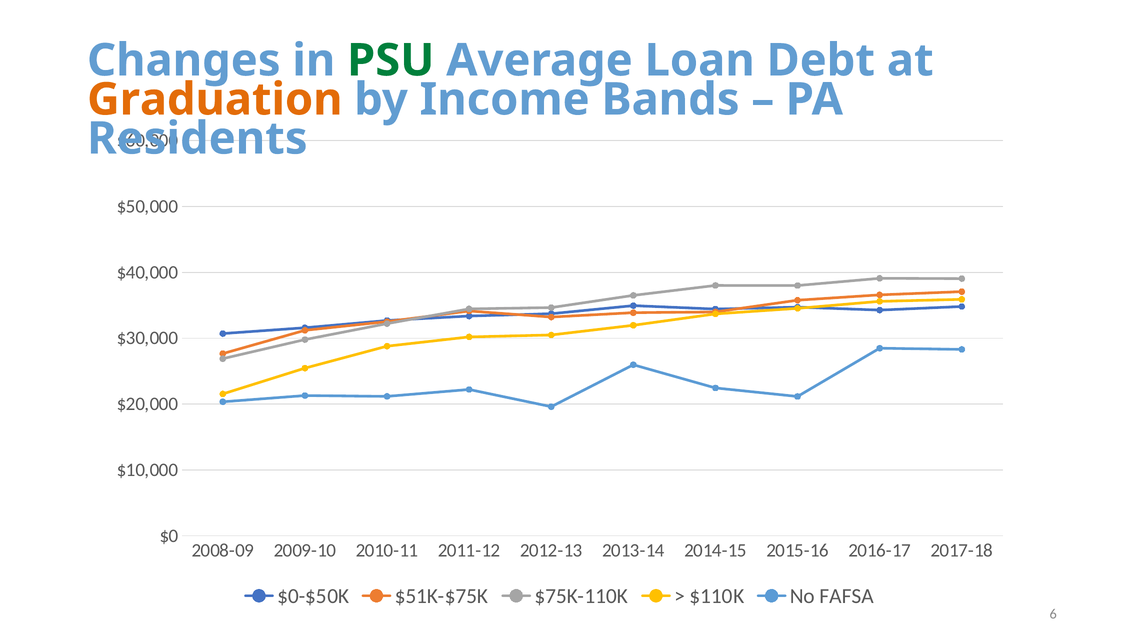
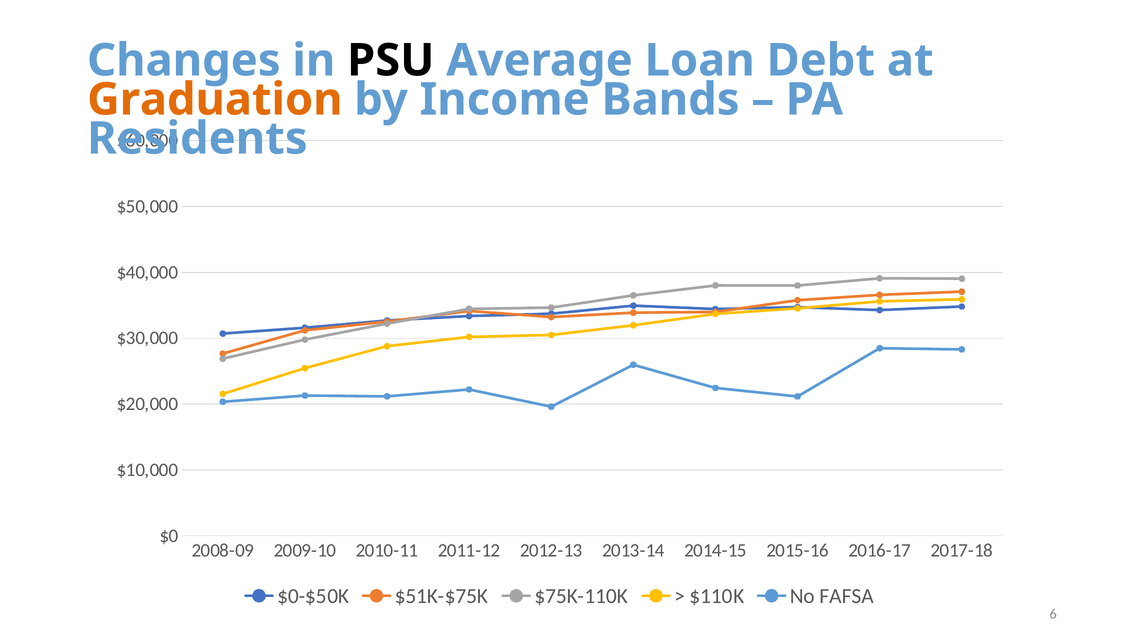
PSU colour: green -> black
